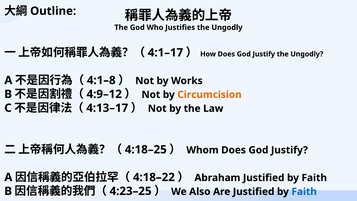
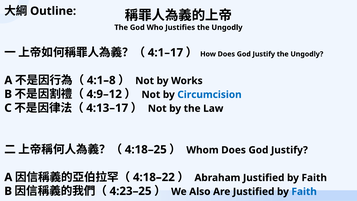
Circumcision colour: orange -> blue
